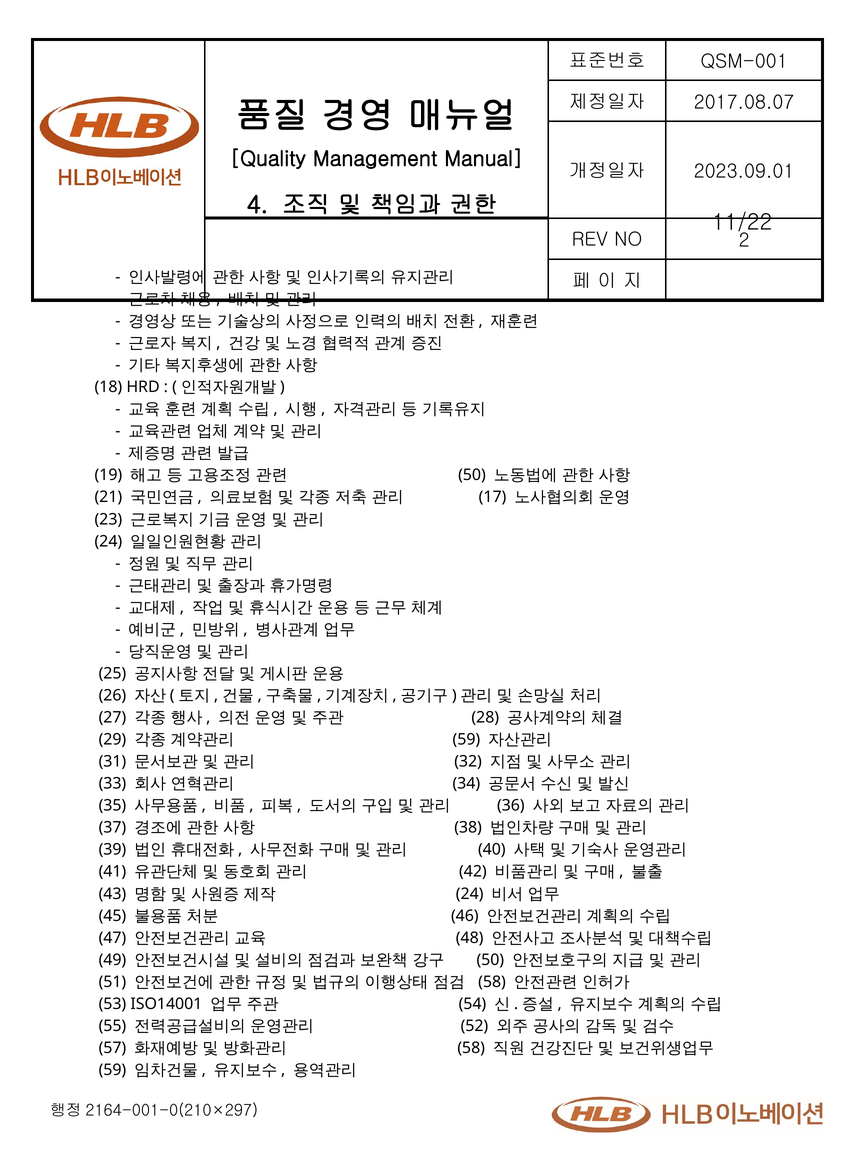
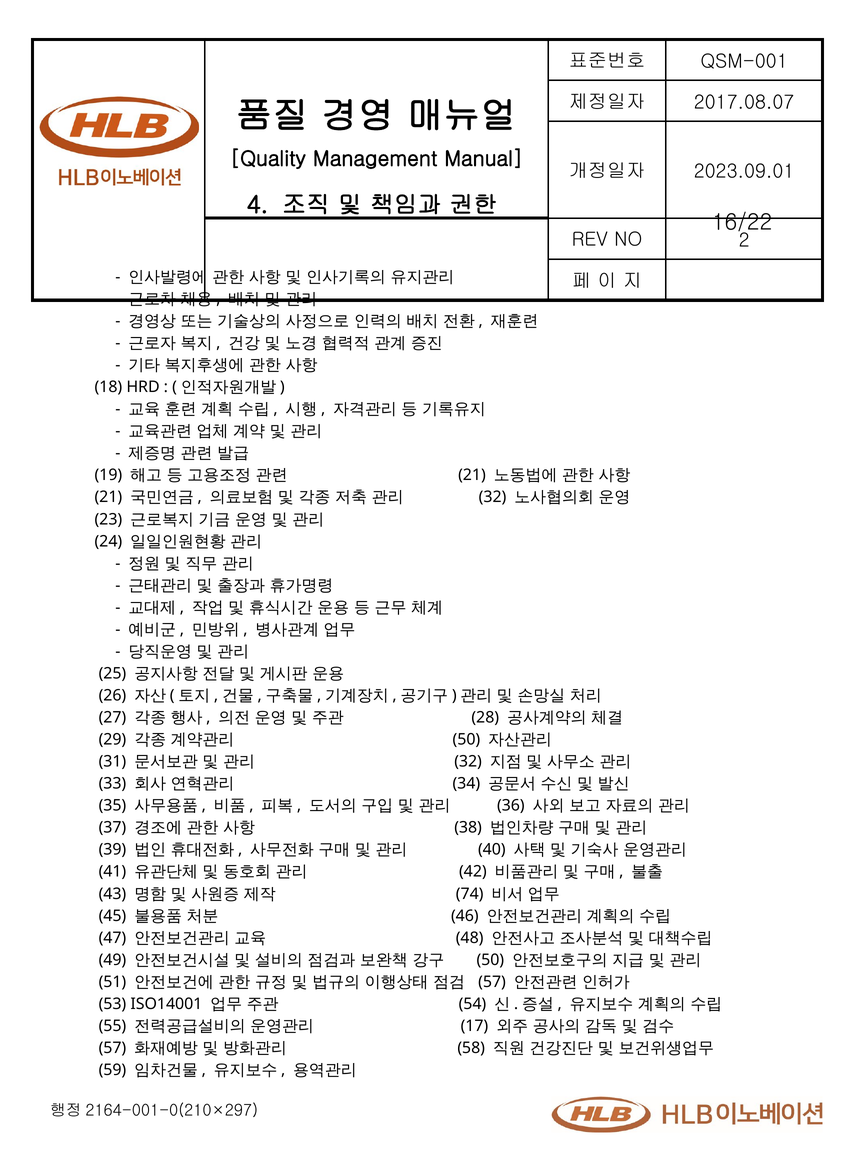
11/22: 11/22 -> 16/22
50 at (472, 475): 50 -> 21
17 at (493, 497): 17 -> 32
59 at (466, 740): 59 -> 50
24 at (470, 894): 24 -> 74
58 at (492, 982): 58 -> 57
52: 52 -> 17
